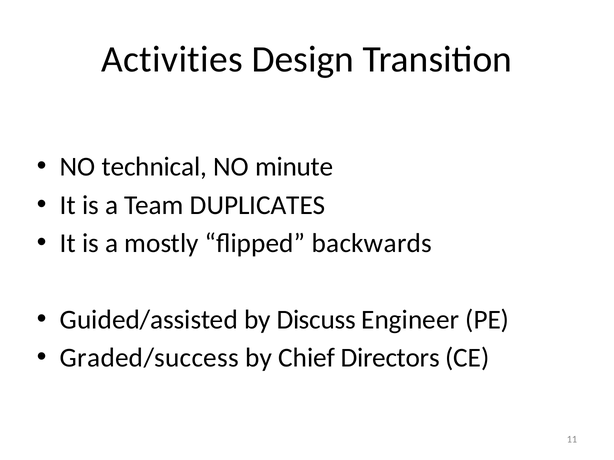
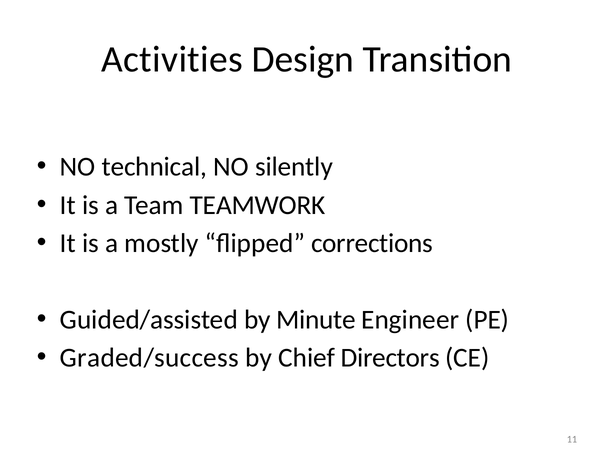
minute: minute -> silently
DUPLICATES: DUPLICATES -> TEAMWORK
backwards: backwards -> corrections
Discuss: Discuss -> Minute
